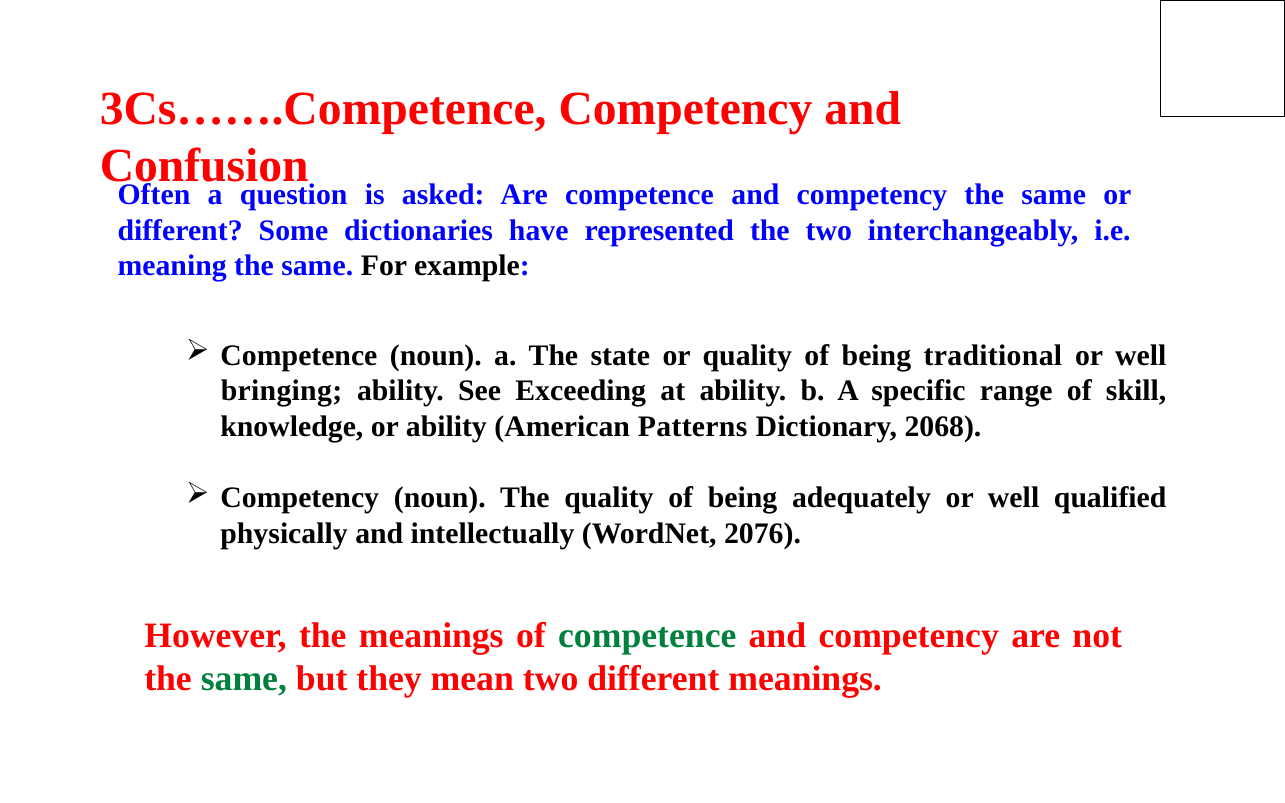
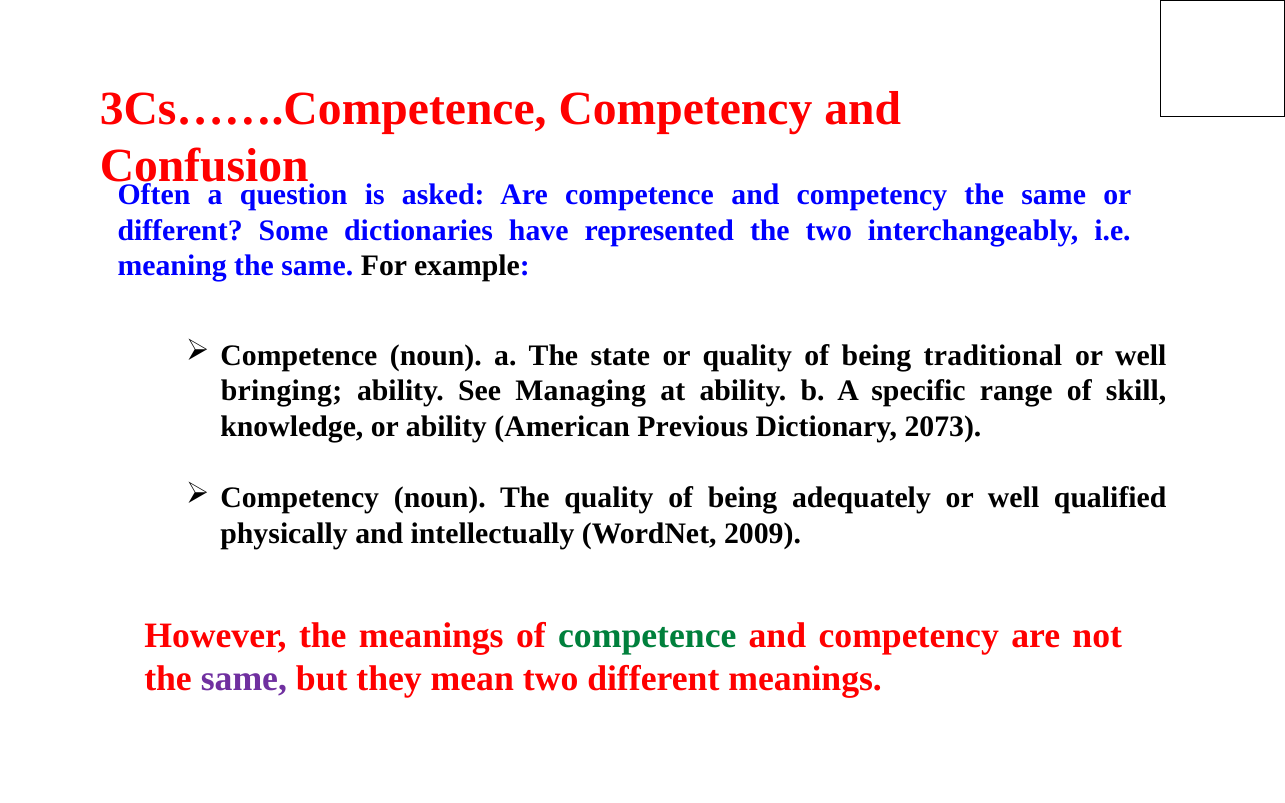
Exceeding: Exceeding -> Managing
Patterns: Patterns -> Previous
2068: 2068 -> 2073
2076: 2076 -> 2009
same at (244, 679) colour: green -> purple
